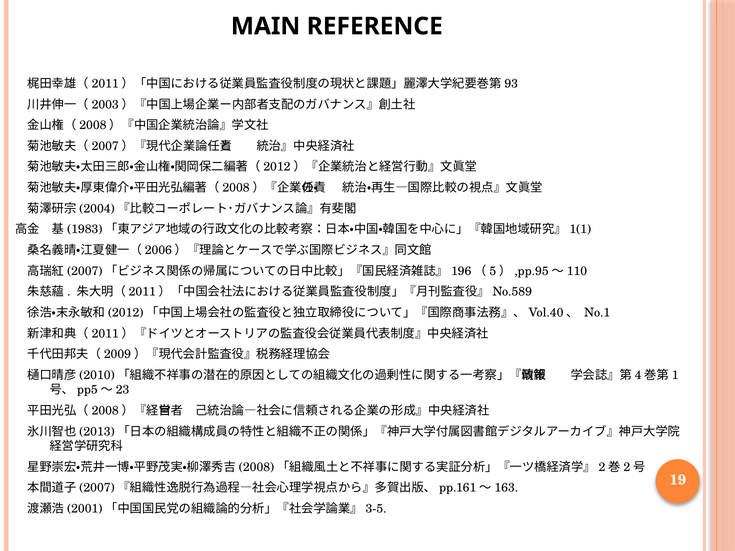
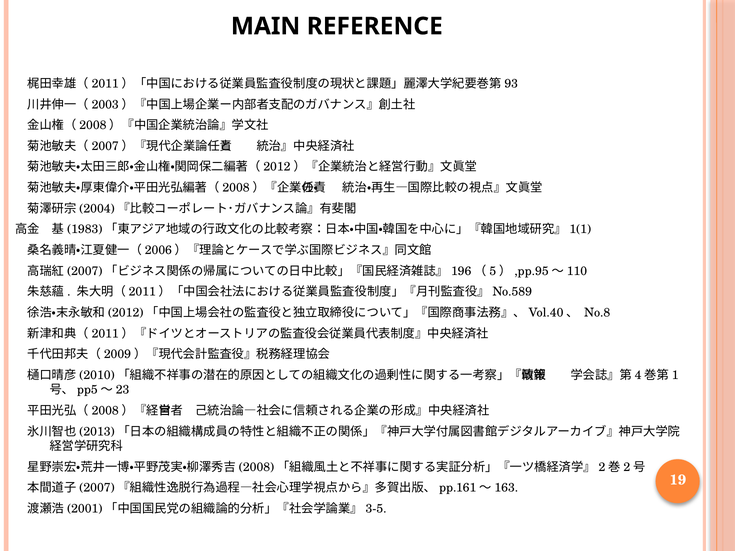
No.1: No.1 -> No.8
